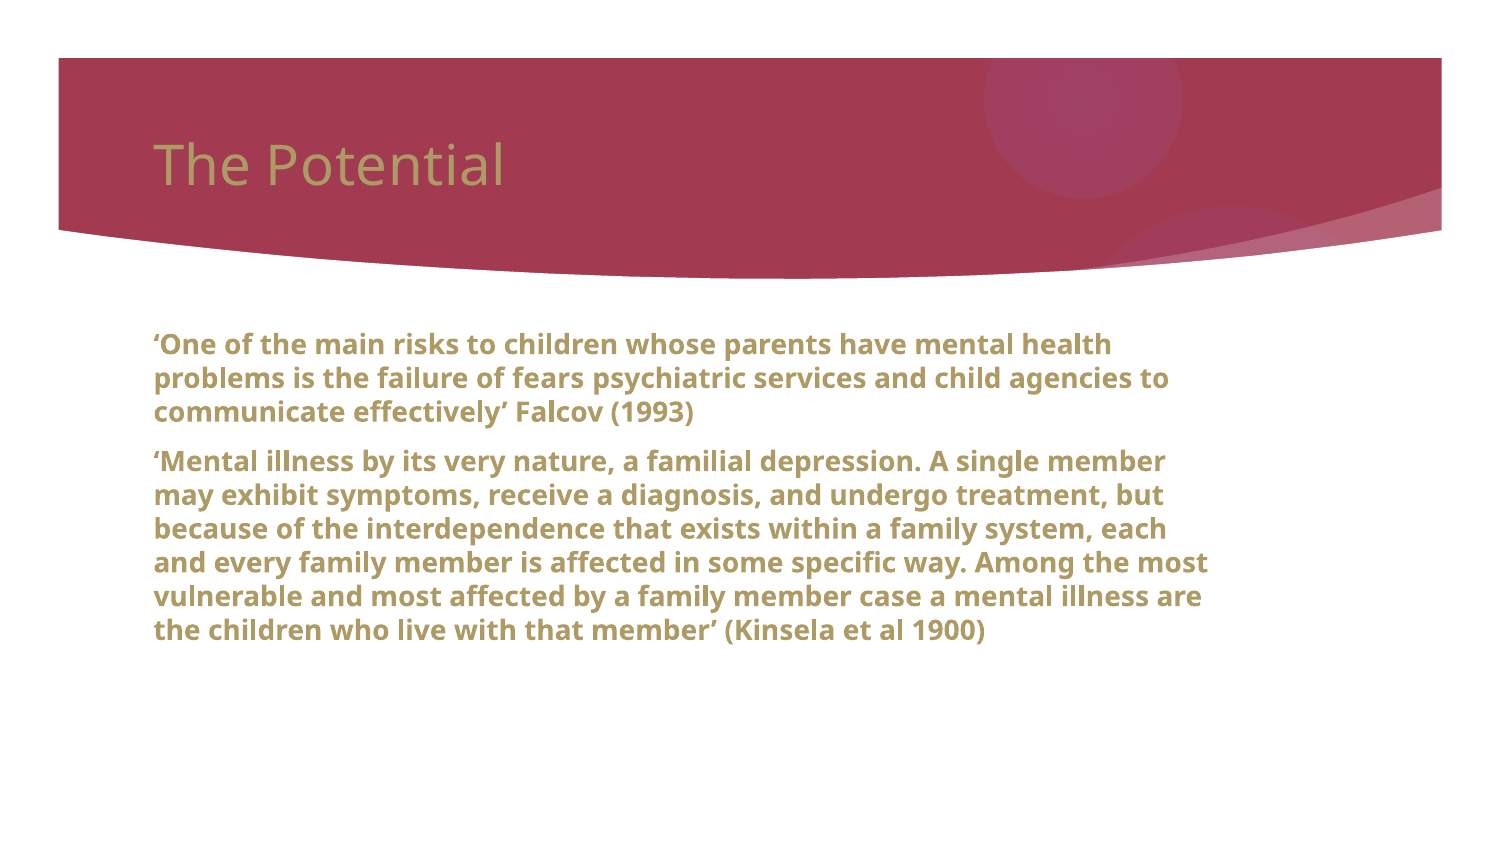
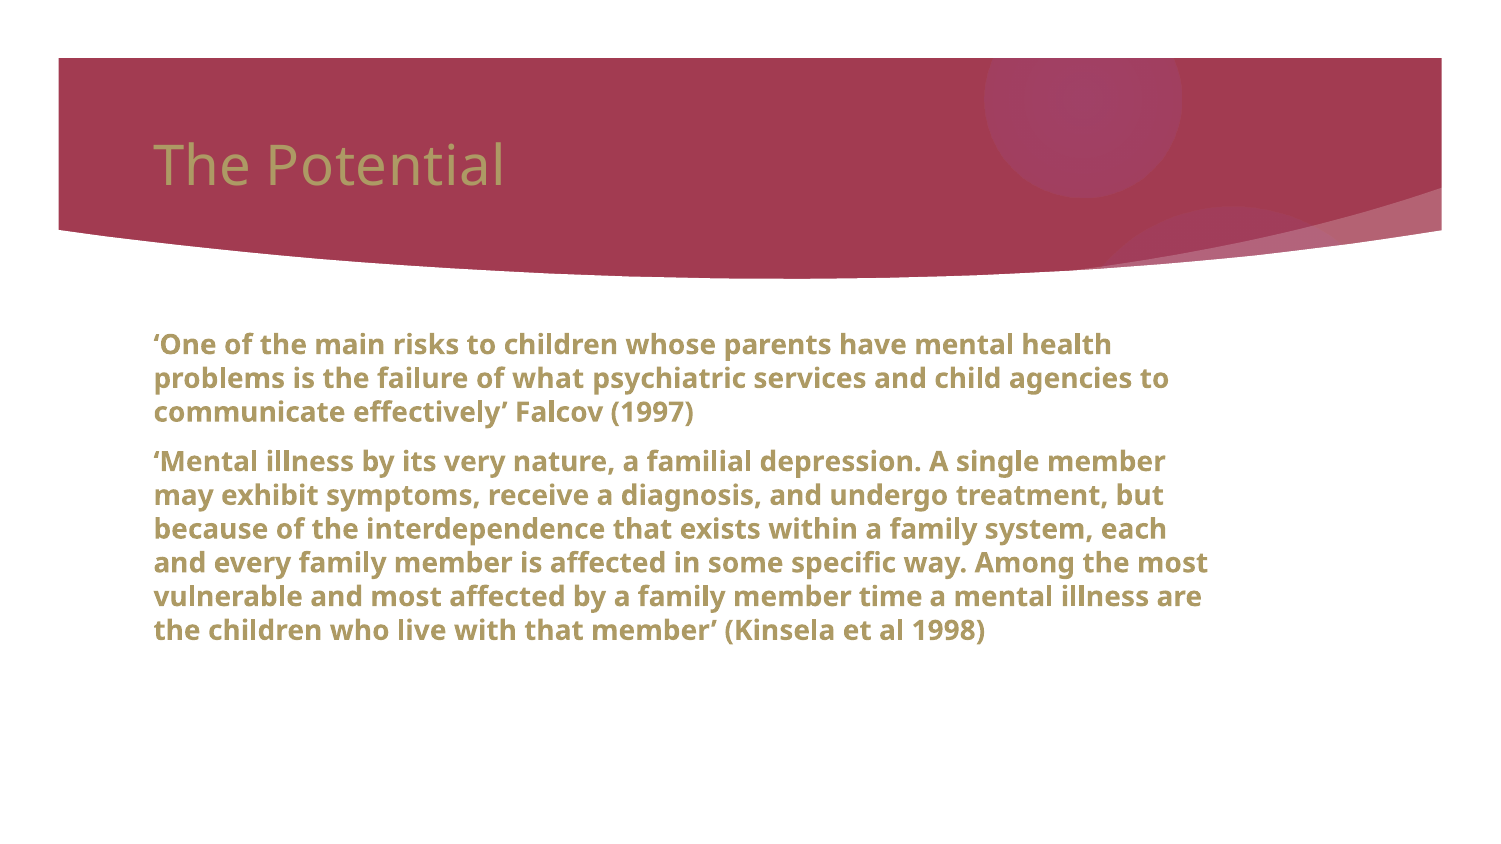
fears: fears -> what
1993: 1993 -> 1997
case: case -> time
1900: 1900 -> 1998
